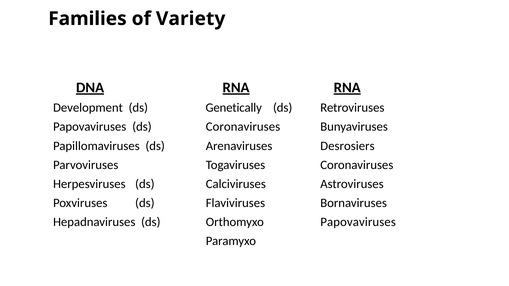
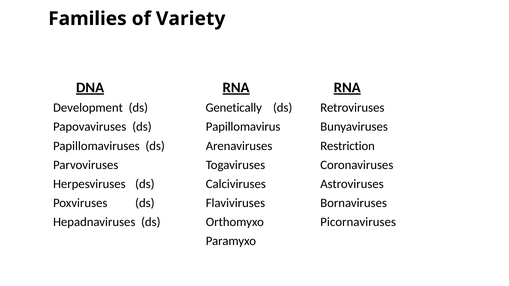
ds Coronaviruses: Coronaviruses -> Papillomavirus
Desrosiers: Desrosiers -> Restriction
Orthomyxo Papovaviruses: Papovaviruses -> Picornaviruses
